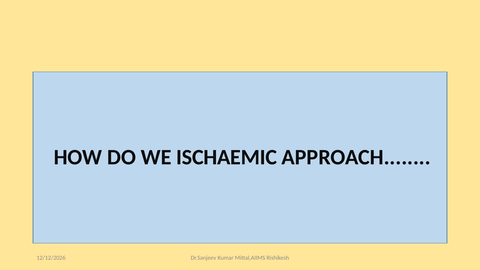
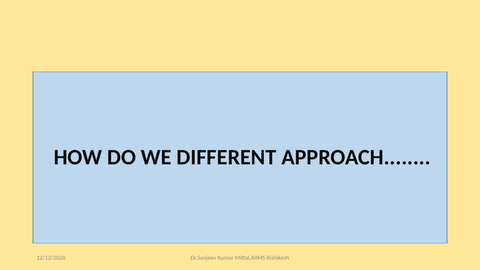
ISCHAEMIC: ISCHAEMIC -> DIFFERENT
